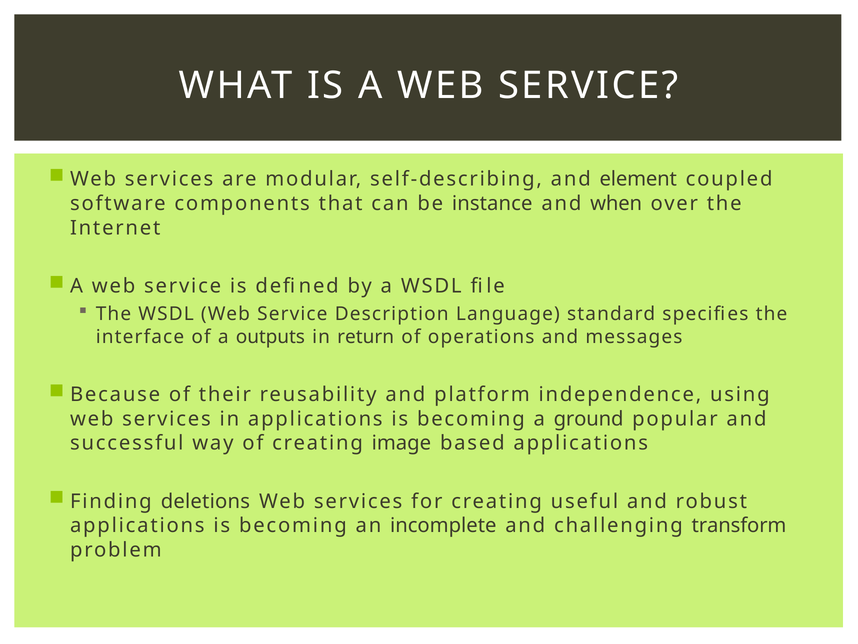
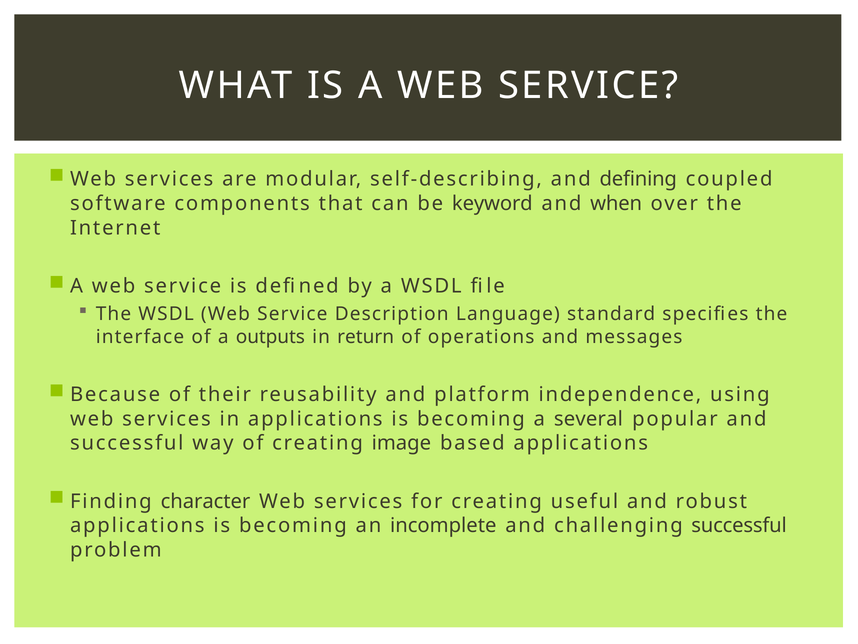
element: element -> defining
instance: instance -> keyword
ground: ground -> several
deletions: deletions -> character
challenging transform: transform -> successful
